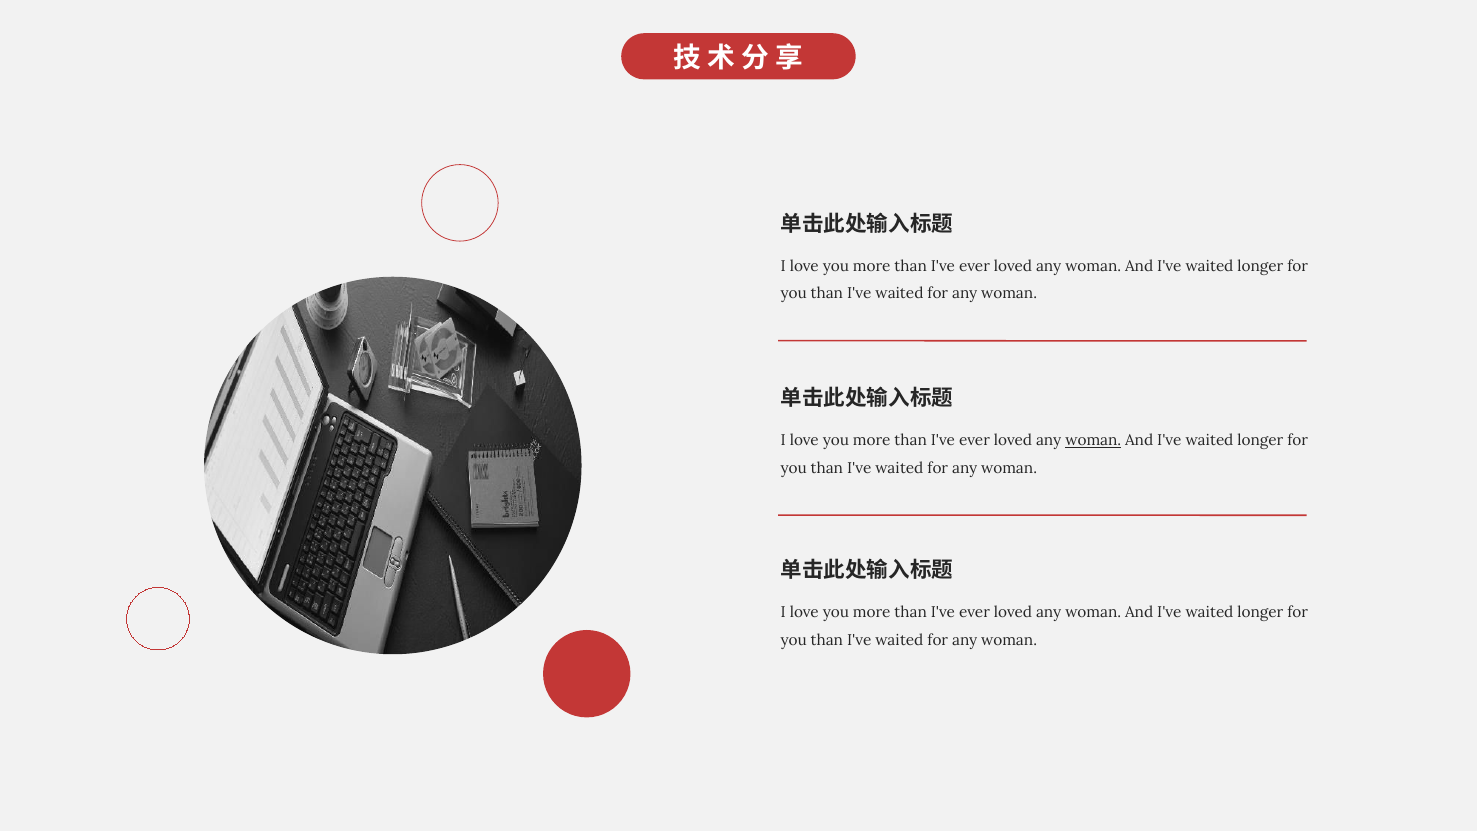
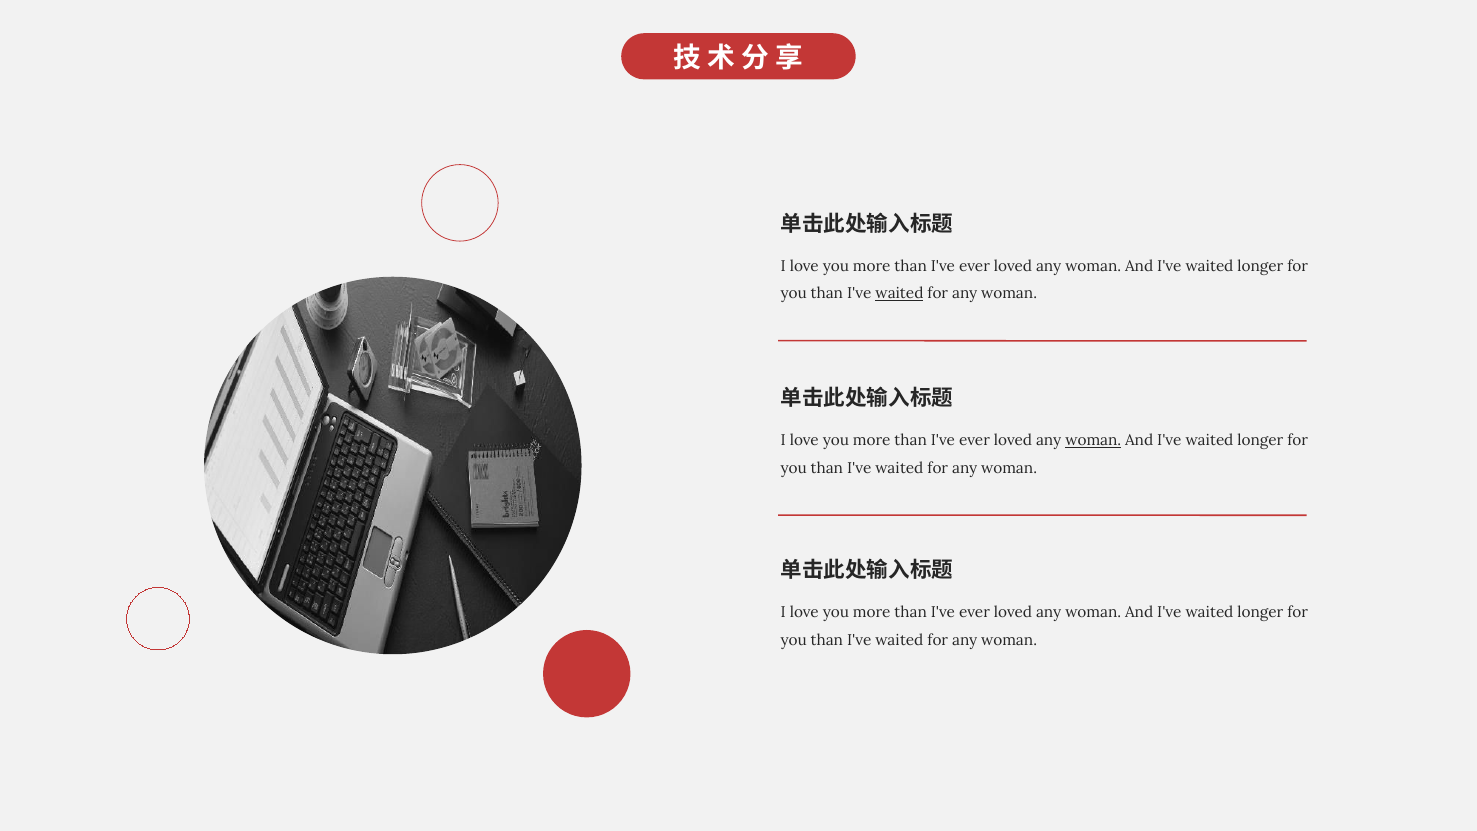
waited at (899, 294) underline: none -> present
